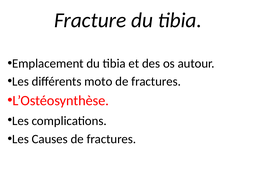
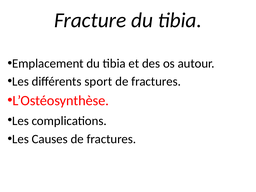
moto: moto -> sport
